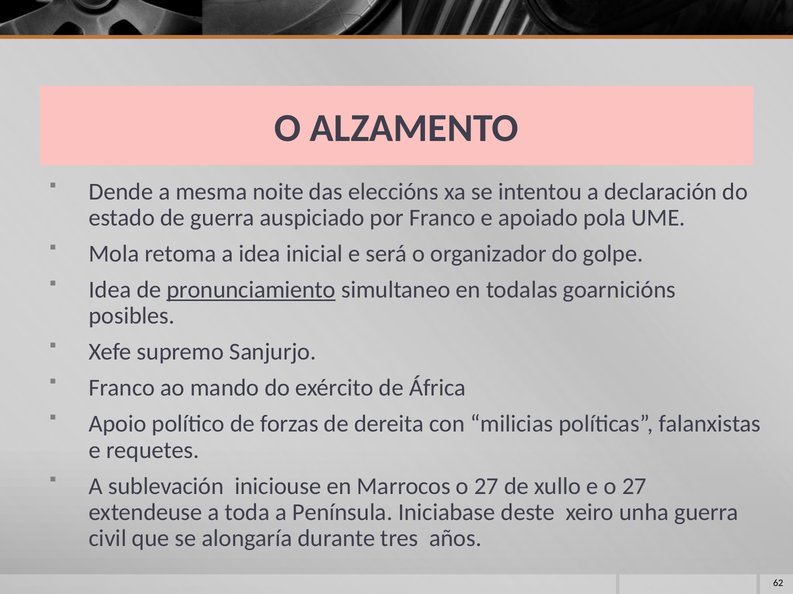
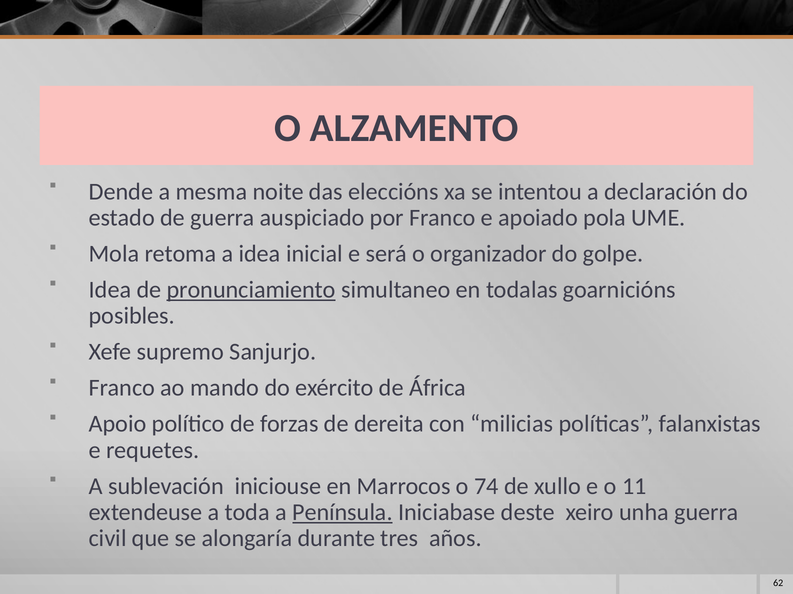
Marrocos o 27: 27 -> 74
e o 27: 27 -> 11
Península underline: none -> present
